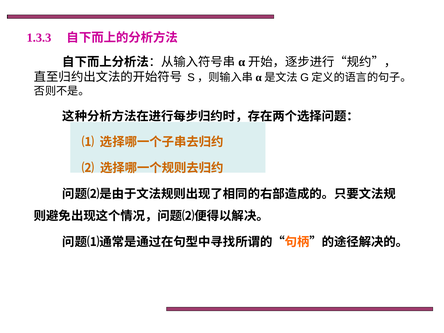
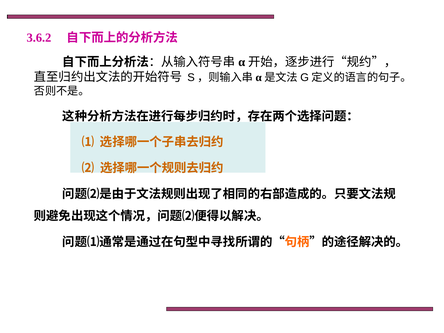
1.3.3: 1.3.3 -> 3.6.2
